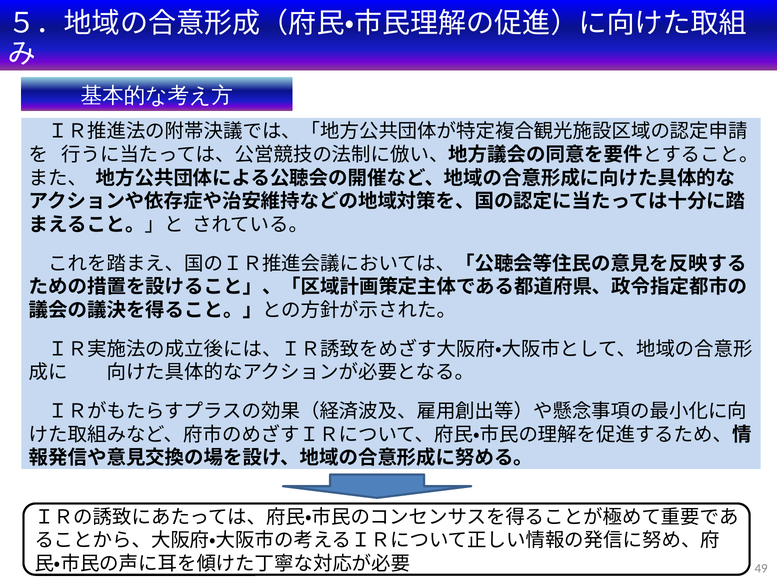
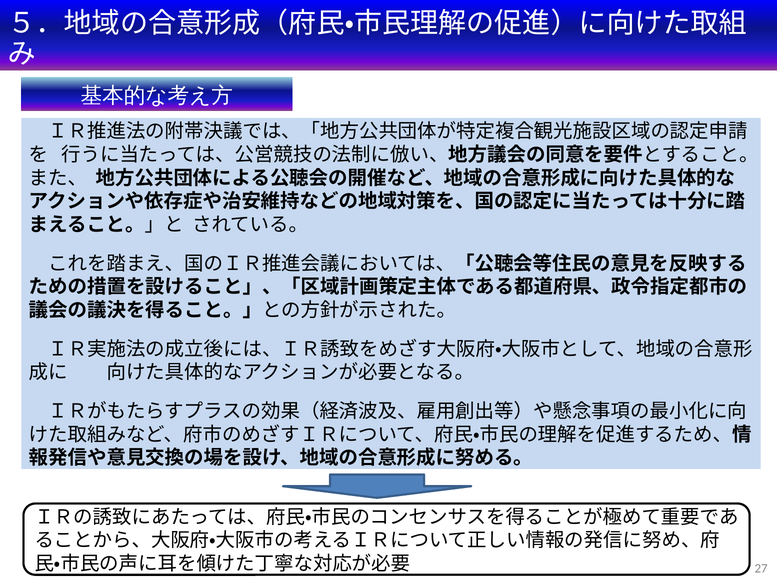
49: 49 -> 27
